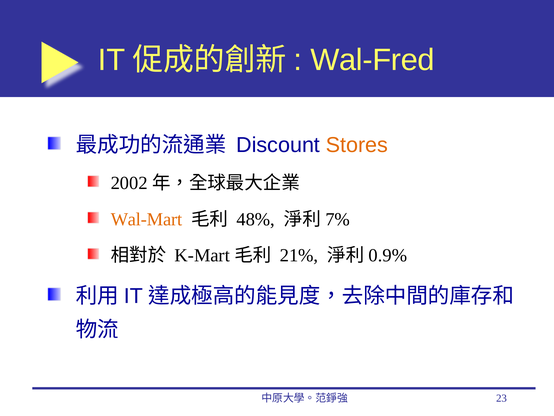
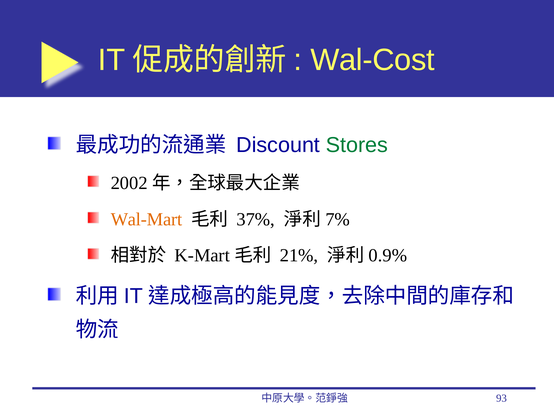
Wal-Fred: Wal-Fred -> Wal-Cost
Stores colour: orange -> green
48%: 48% -> 37%
23: 23 -> 93
